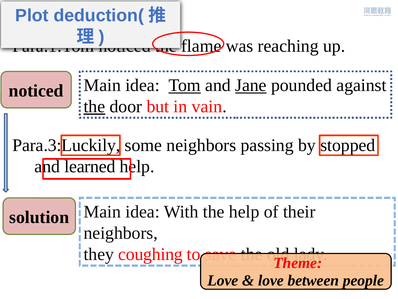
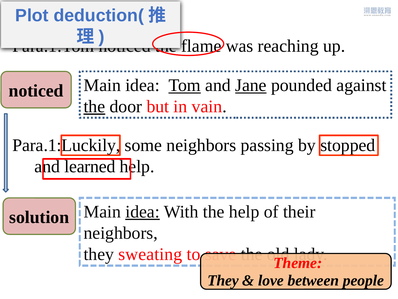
Para.3:Luckily: Para.3:Luckily -> Para.1:Luckily
idea at (143, 211) underline: none -> present
coughing: coughing -> sweating
Love at (223, 280): Love -> They
